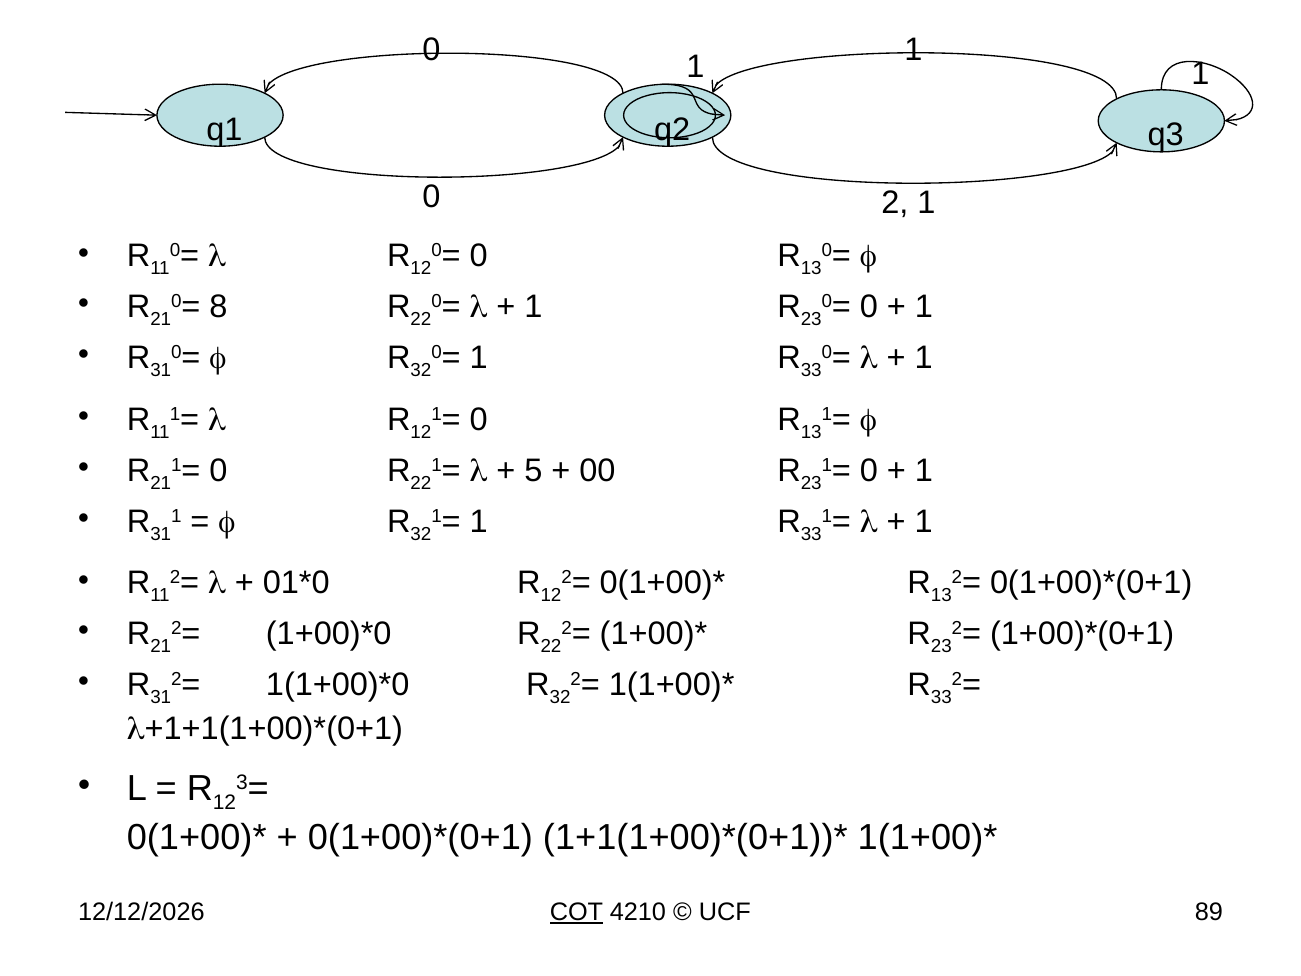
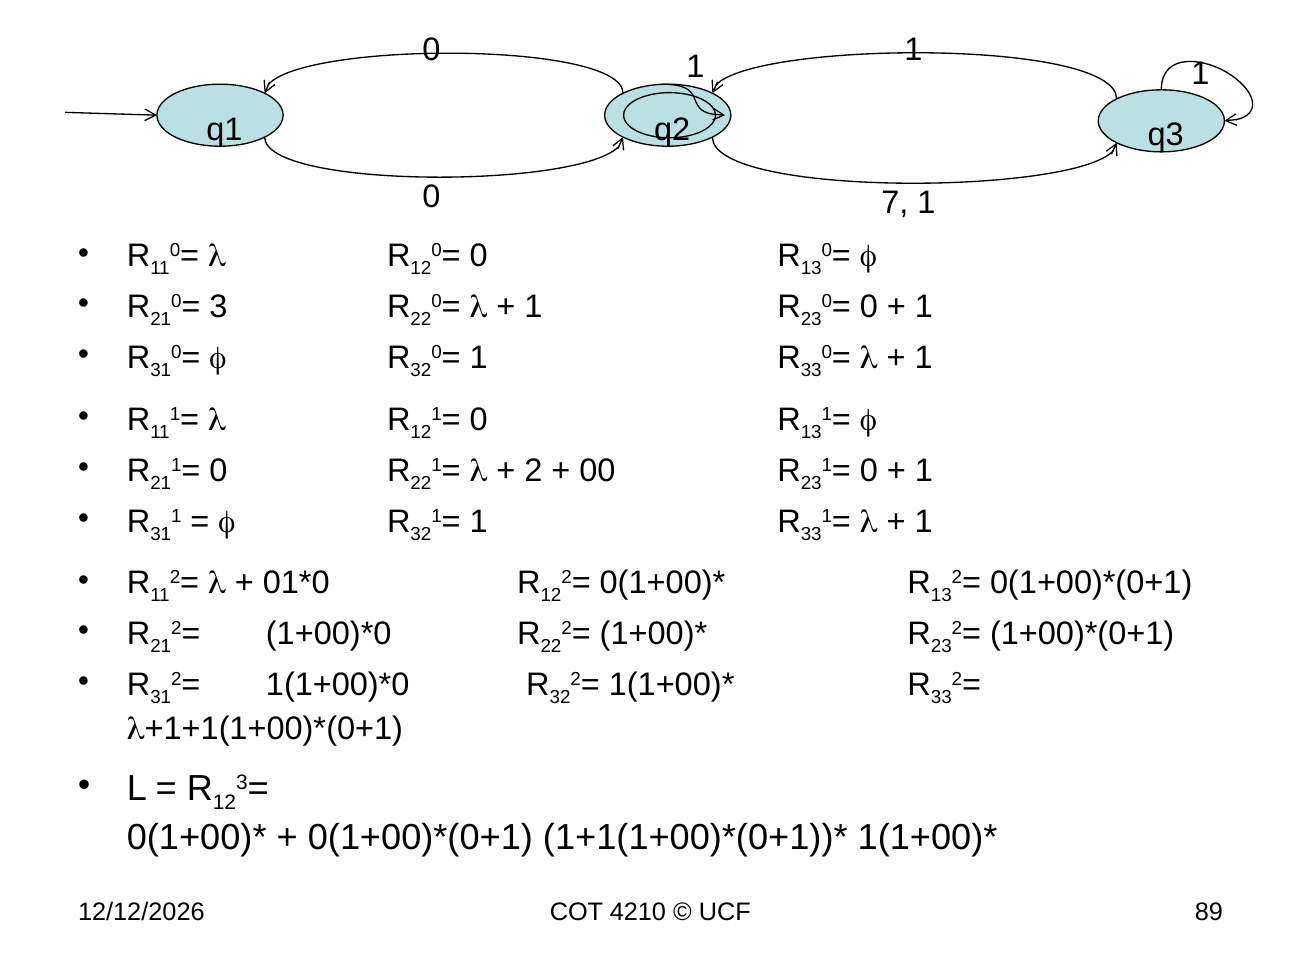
2: 2 -> 7
8: 8 -> 3
5: 5 -> 2
COT underline: present -> none
